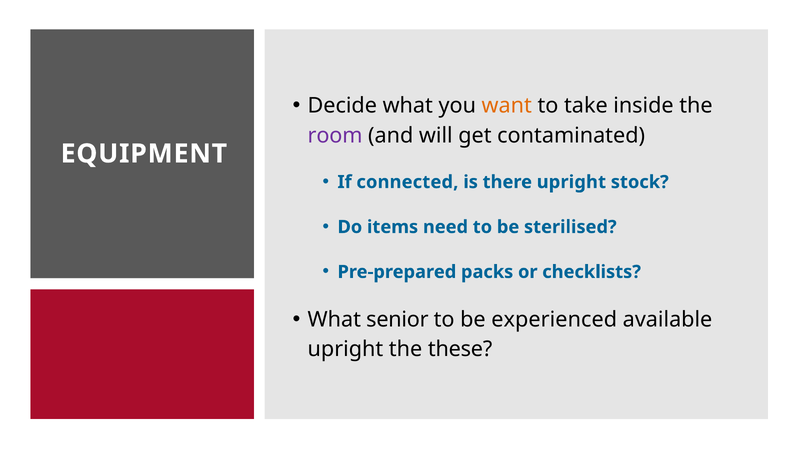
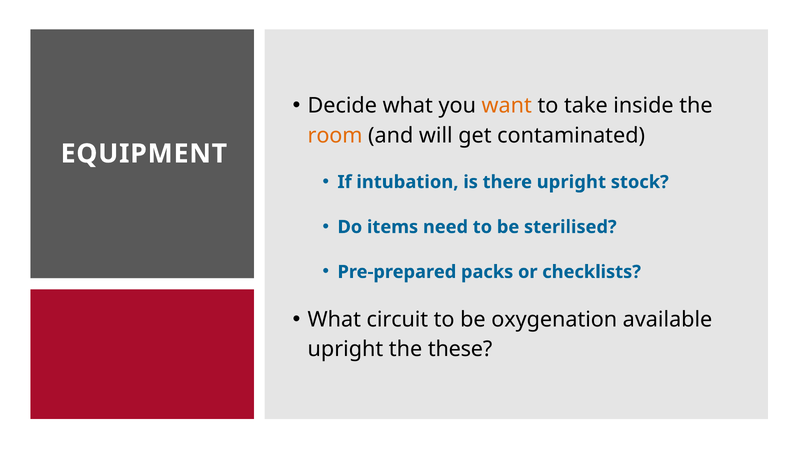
room colour: purple -> orange
connected: connected -> intubation
senior: senior -> circuit
experienced: experienced -> oxygenation
